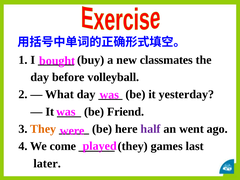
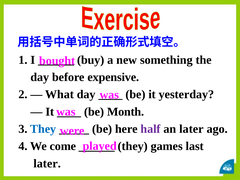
classmates: classmates -> something
volleyball: volleyball -> expensive
Friend: Friend -> Month
They at (43, 129) colour: orange -> blue
an went: went -> later
